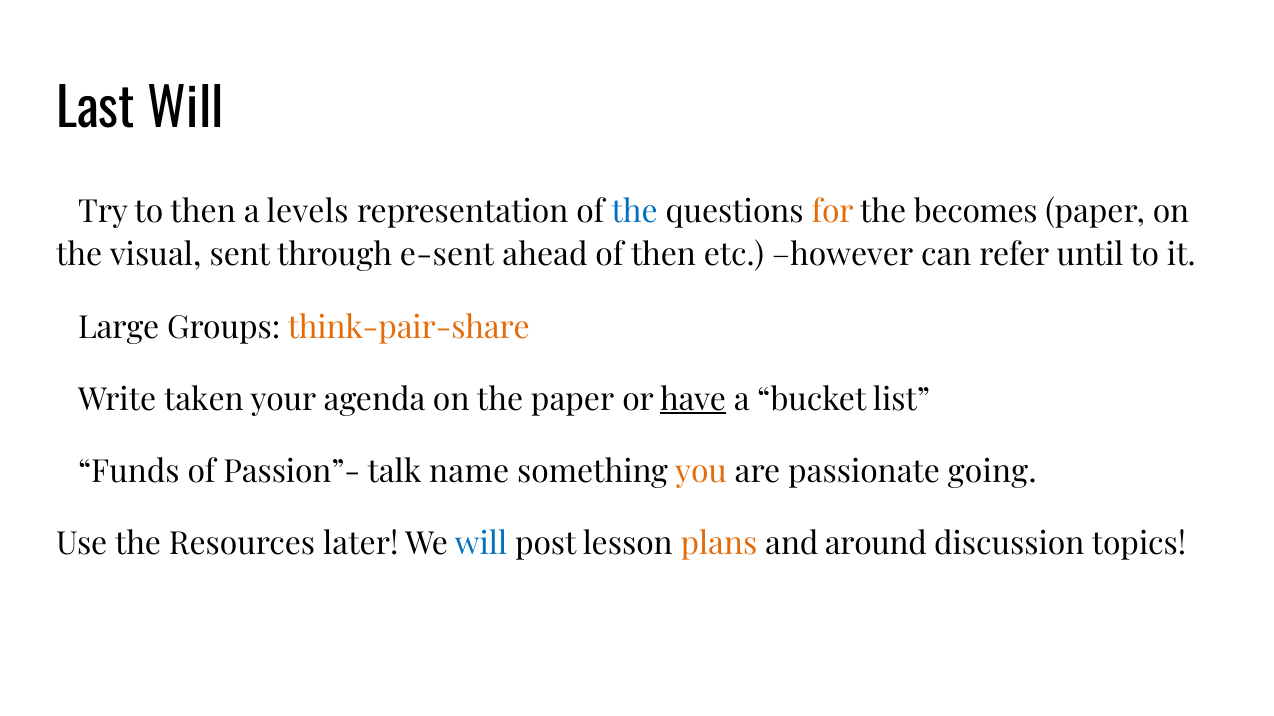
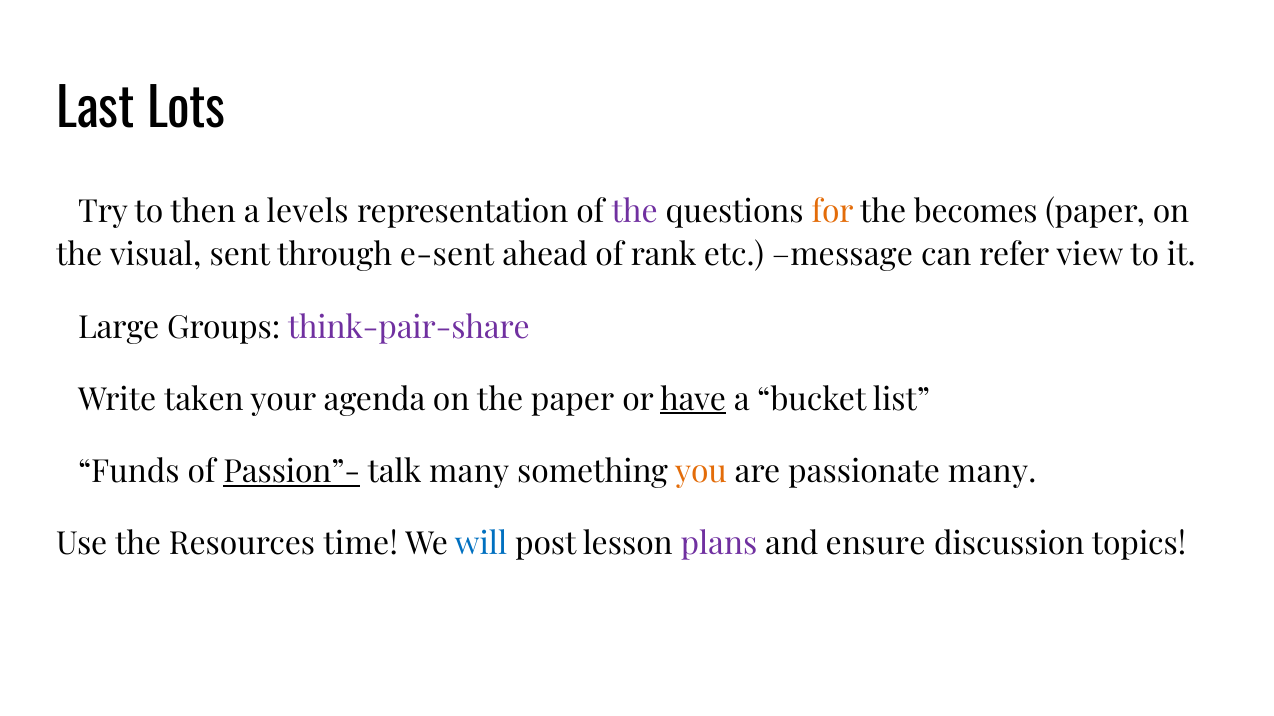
Last Will: Will -> Lots
the at (635, 212) colour: blue -> purple
of then: then -> rank
however: however -> message
until: until -> view
think-pair-share colour: orange -> purple
Passion”- underline: none -> present
talk name: name -> many
passionate going: going -> many
later: later -> time
plans colour: orange -> purple
around: around -> ensure
